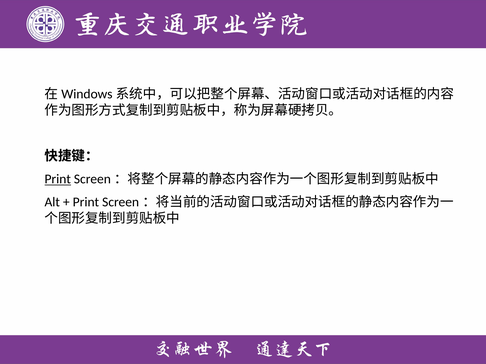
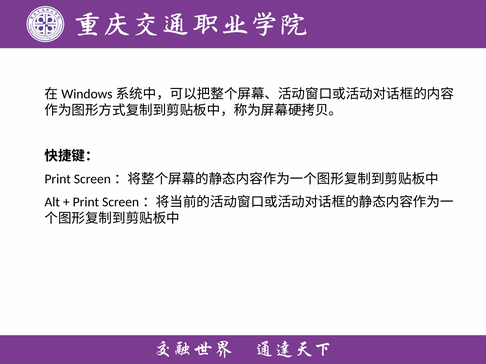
Print at (58, 179) underline: present -> none
